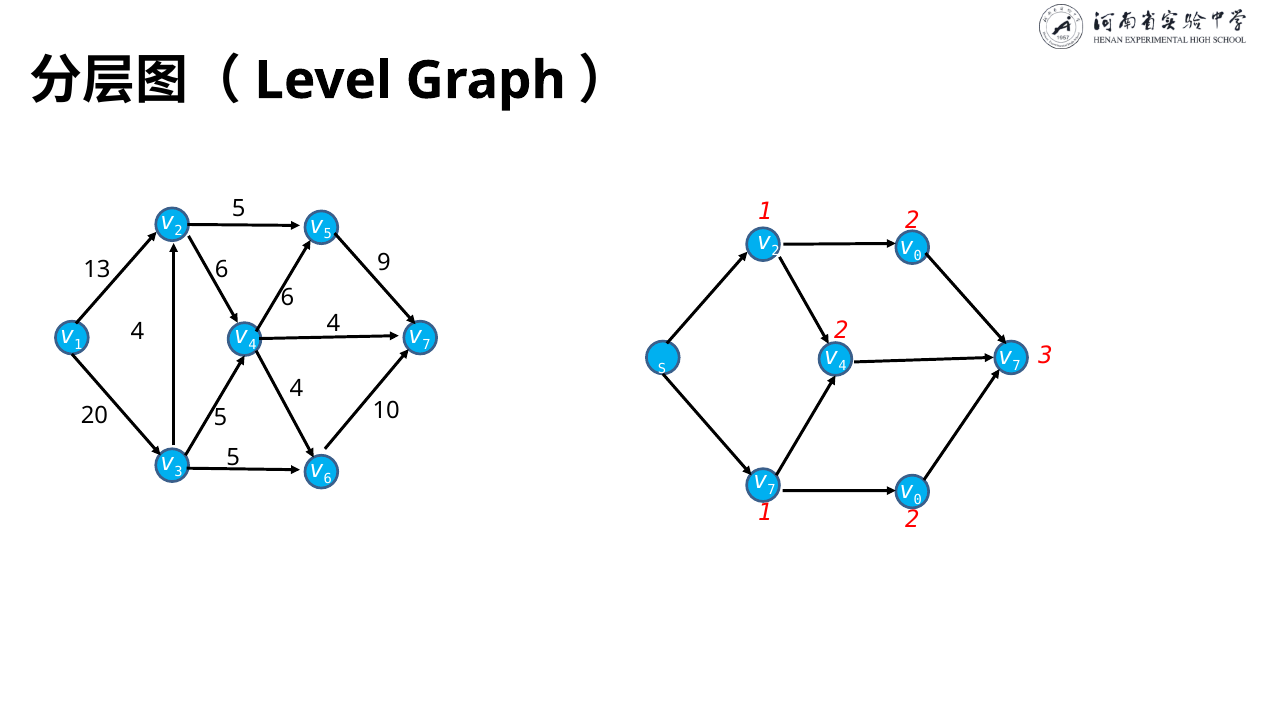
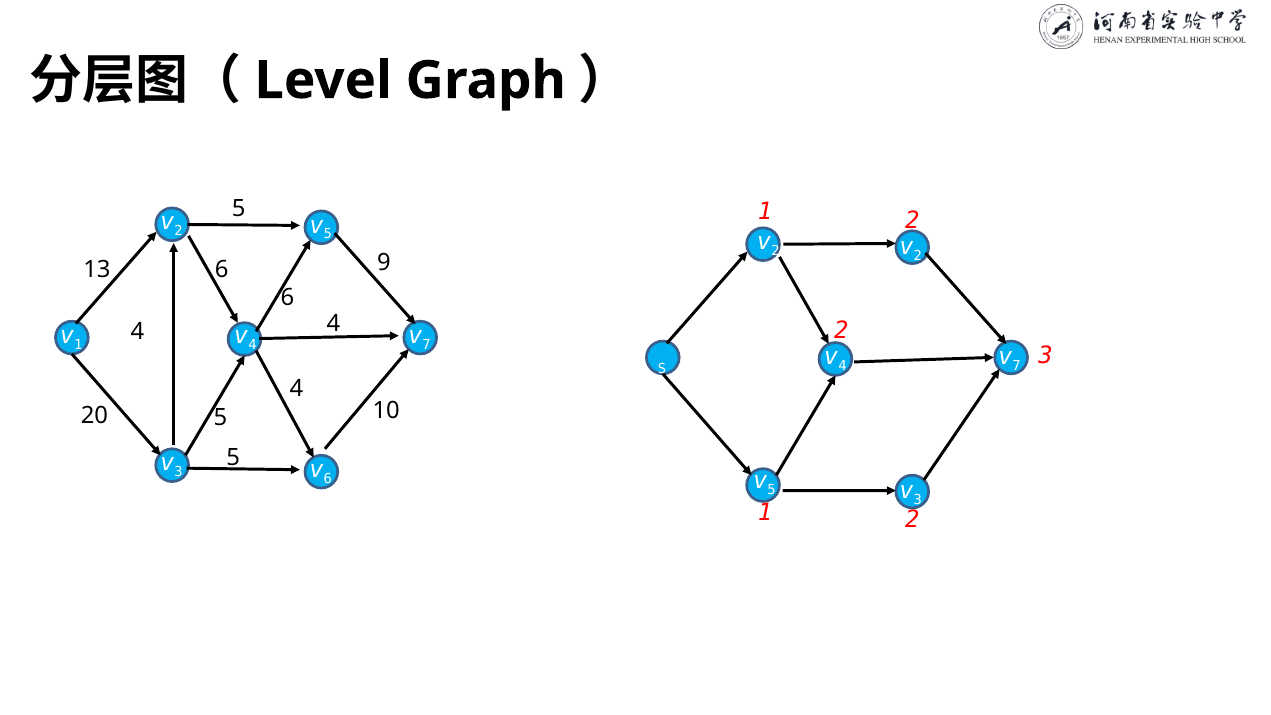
0 at (918, 256): 0 -> 2
7 at (771, 490): 7 -> 5
0 at (918, 500): 0 -> 3
